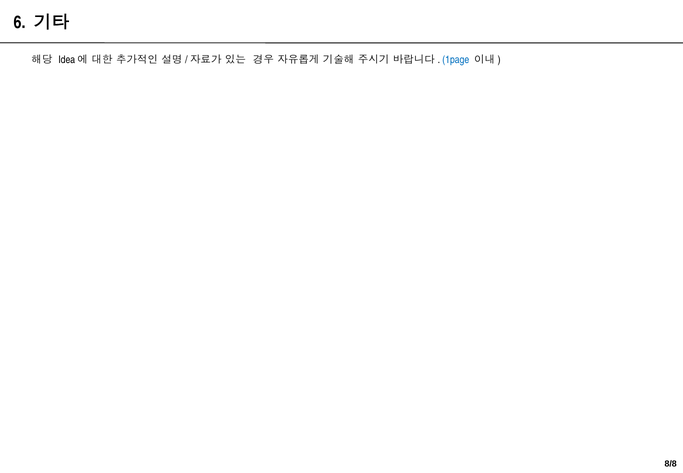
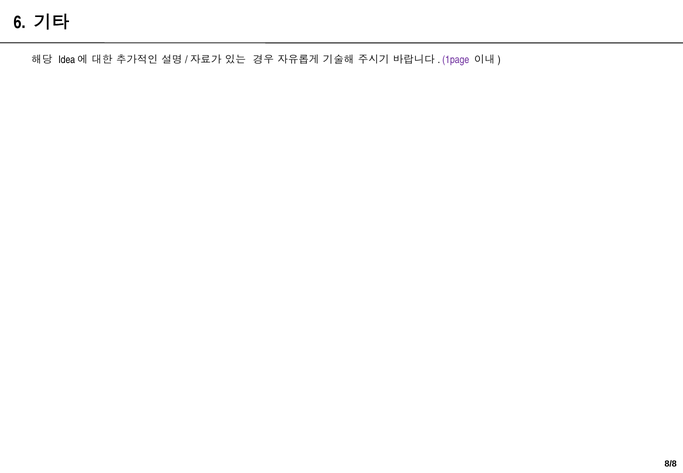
1page colour: blue -> purple
